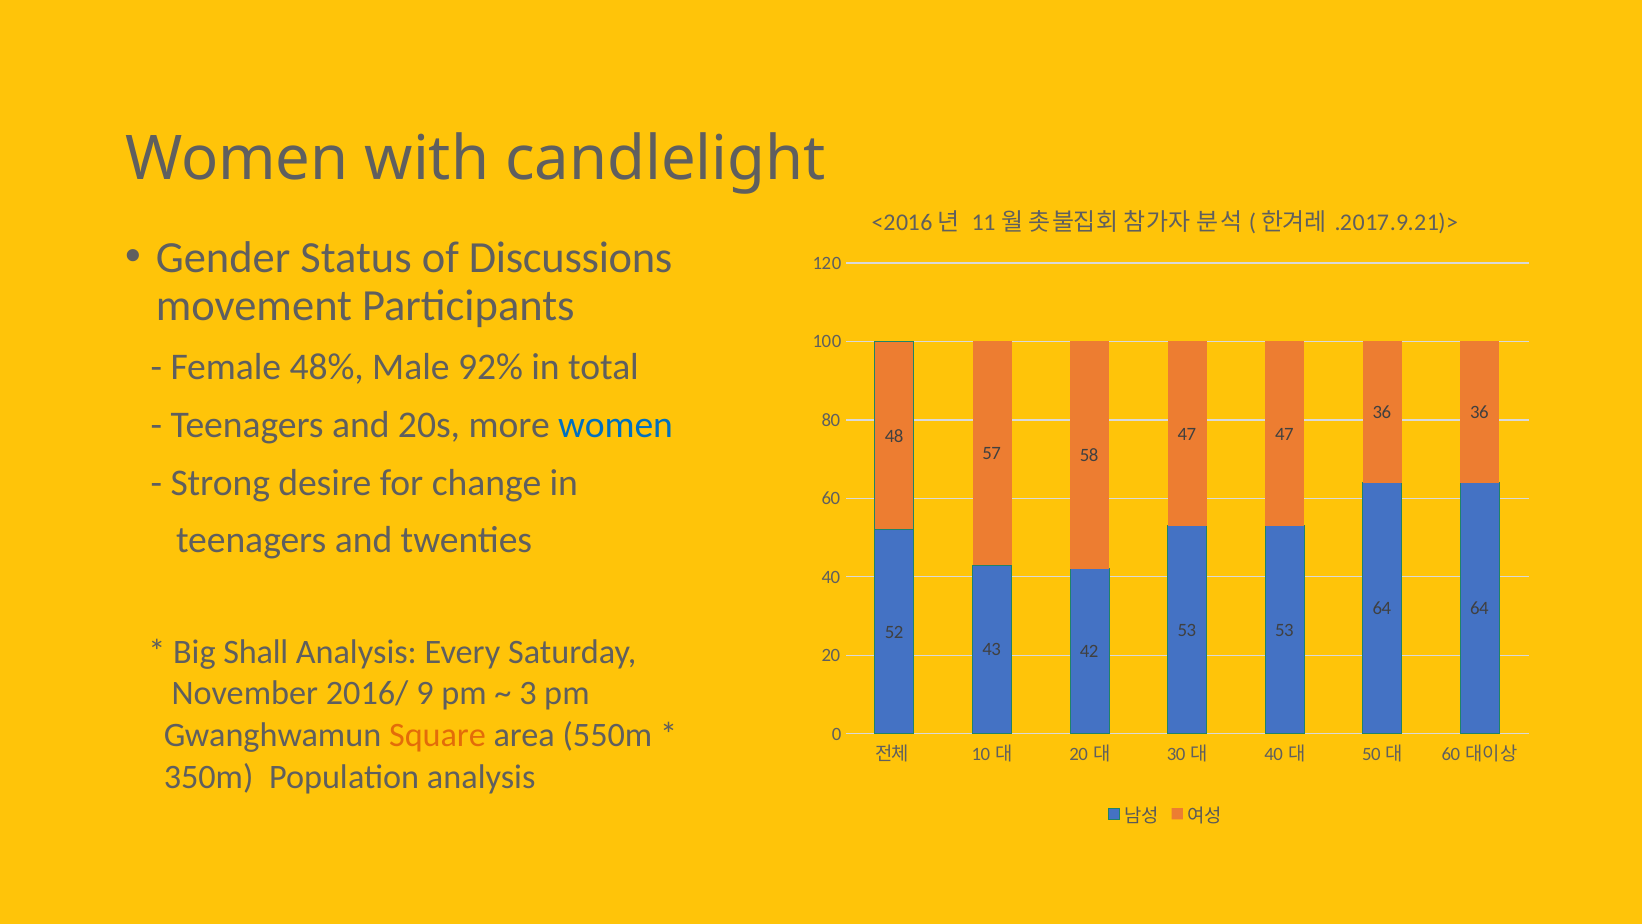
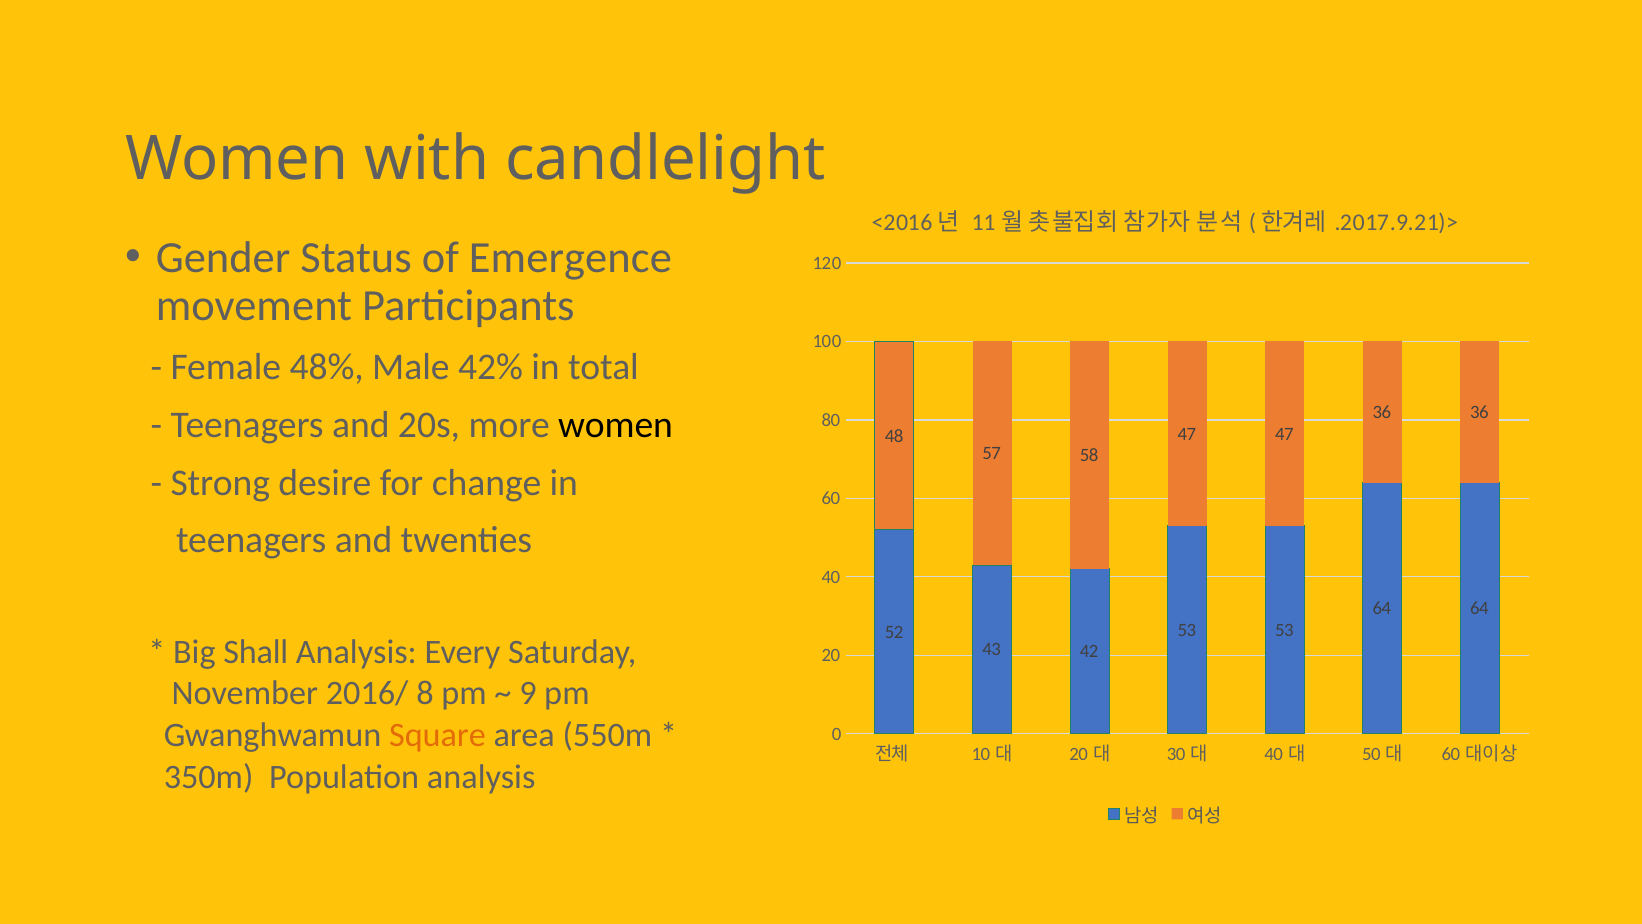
Discussions: Discussions -> Emergence
92%: 92% -> 42%
women at (616, 425) colour: blue -> black
9: 9 -> 8
3: 3 -> 9
